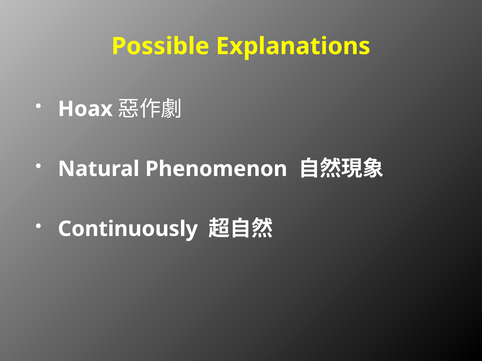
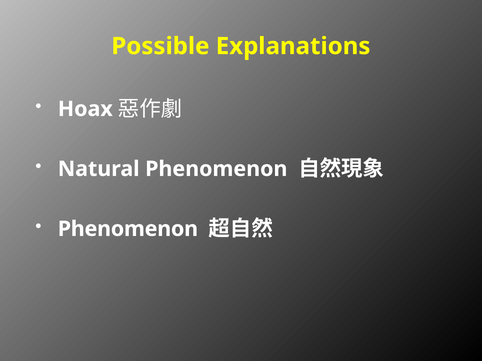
Continuously at (128, 229): Continuously -> Phenomenon
